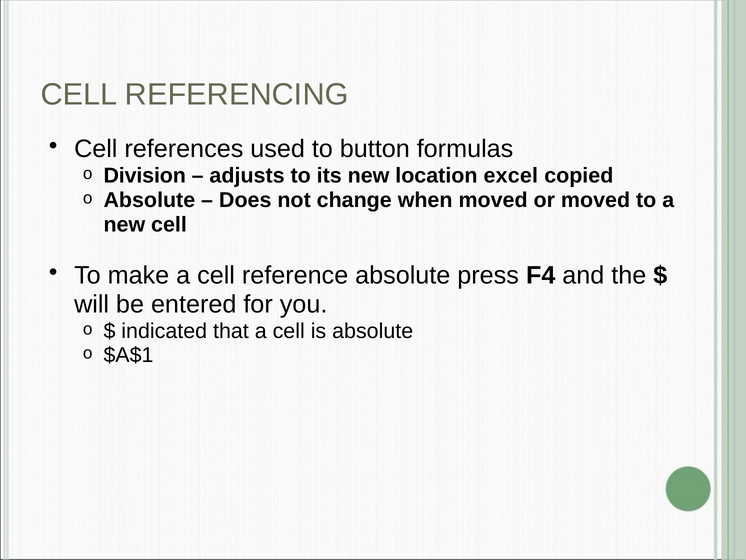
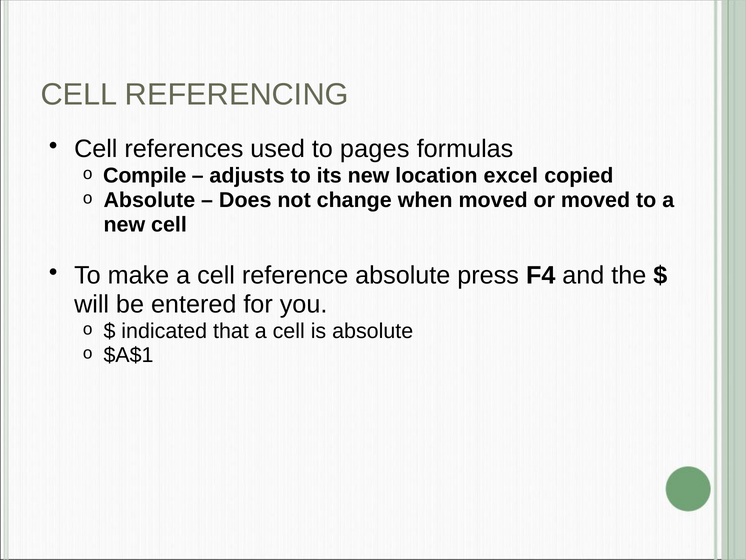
button: button -> pages
Division: Division -> Compile
